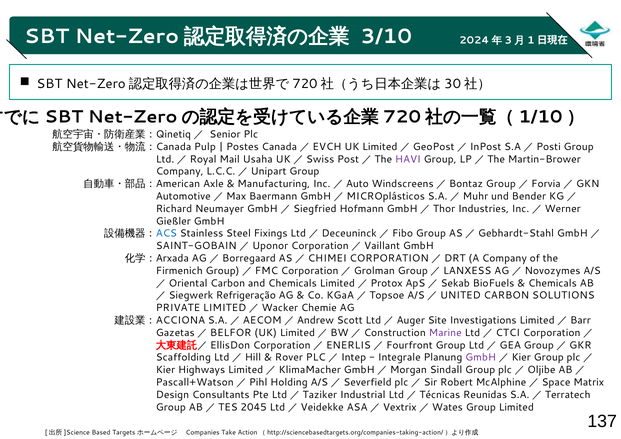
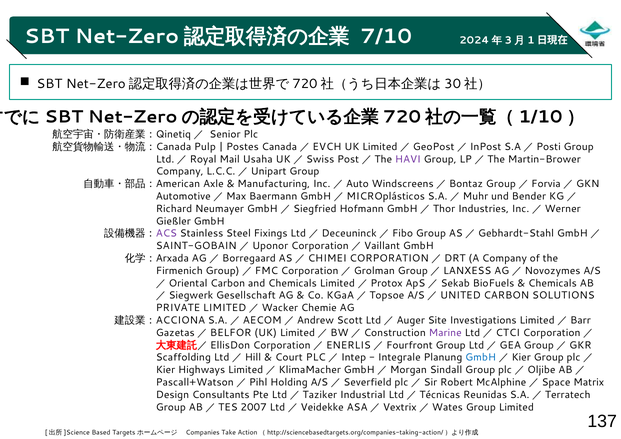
3/10: 3/10 -> 7/10
ACS colour: blue -> purple
Refrigeração: Refrigeração -> Gesellschaft
Rover: Rover -> Court
GmbH at (481, 358) colour: purple -> blue
2045: 2045 -> 2007
